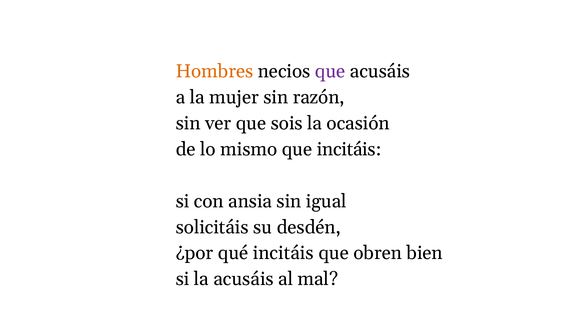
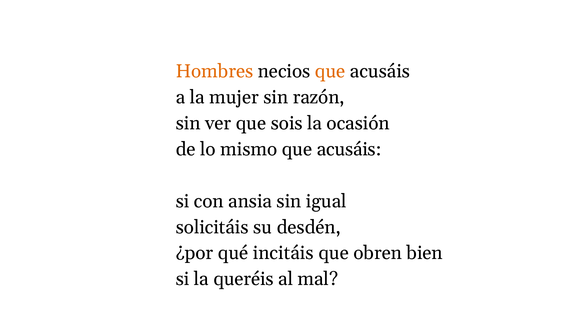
que at (330, 71) colour: purple -> orange
mismo que incitáis: incitáis -> acusáis
la acusáis: acusáis -> queréis
